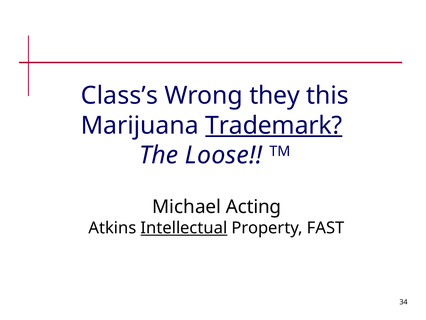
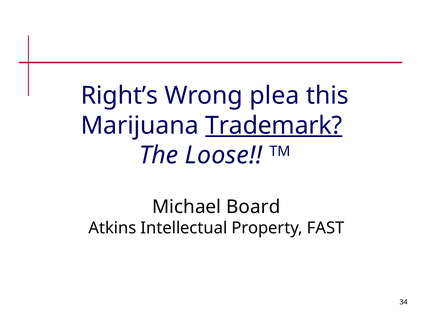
Class’s: Class’s -> Right’s
they: they -> plea
Acting: Acting -> Board
Intellectual underline: present -> none
